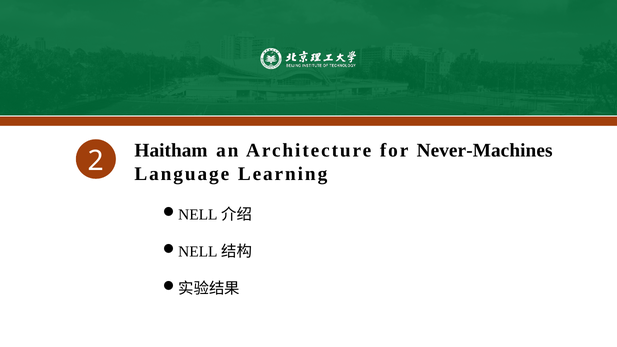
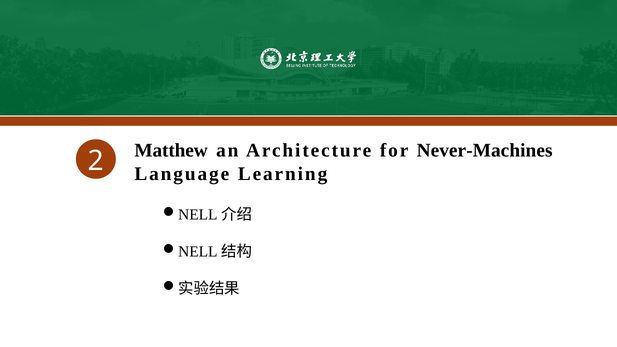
Haitham: Haitham -> Matthew
